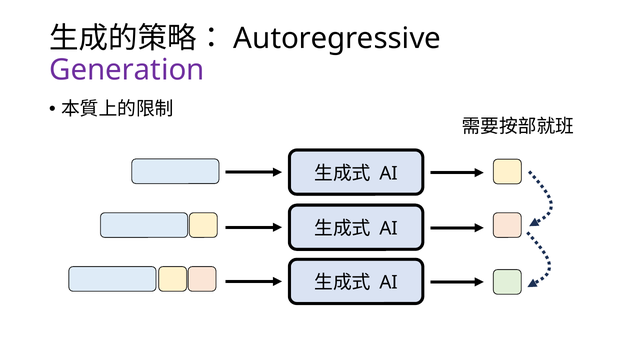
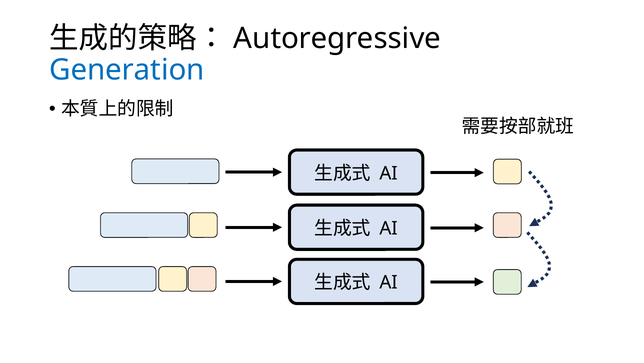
Generation colour: purple -> blue
